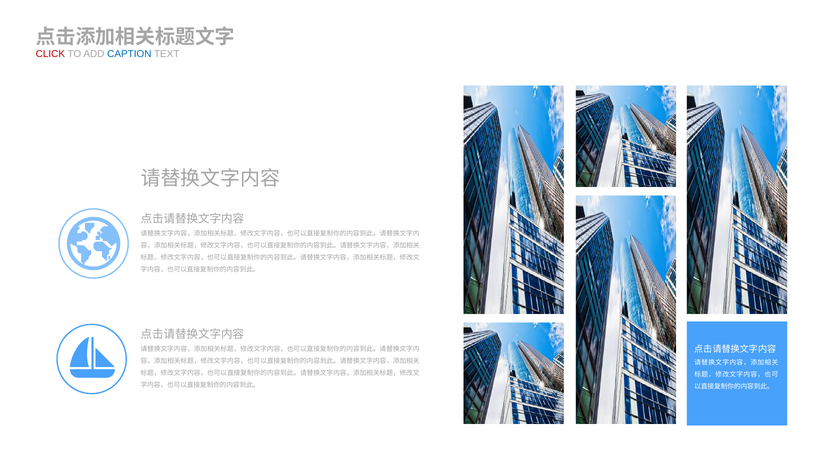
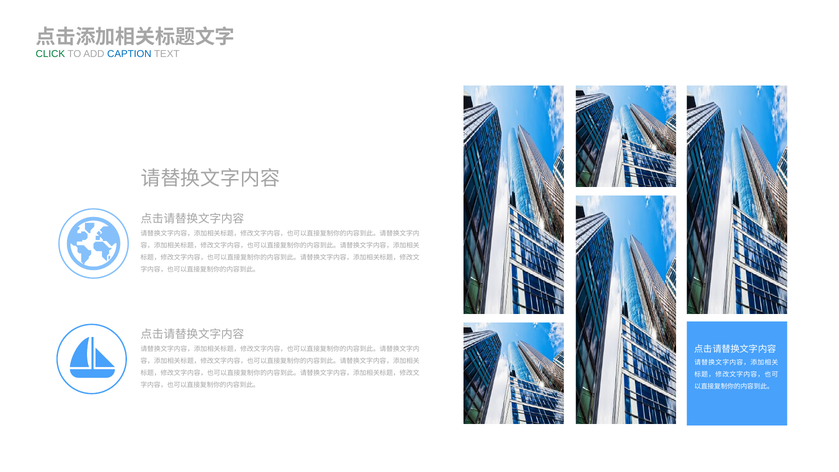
CLICK colour: red -> green
